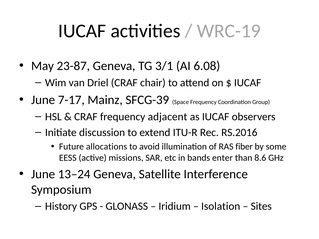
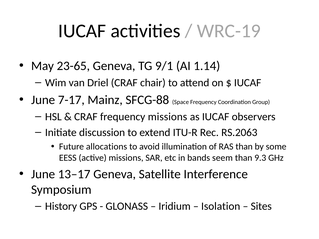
23-87: 23-87 -> 23-65
3/1: 3/1 -> 9/1
6.08: 6.08 -> 1.14
SFCG-39: SFCG-39 -> SFCG-88
frequency adjacent: adjacent -> missions
RS.2016: RS.2016 -> RS.2063
RAS fiber: fiber -> than
enter: enter -> seem
8.6: 8.6 -> 9.3
13–24: 13–24 -> 13–17
